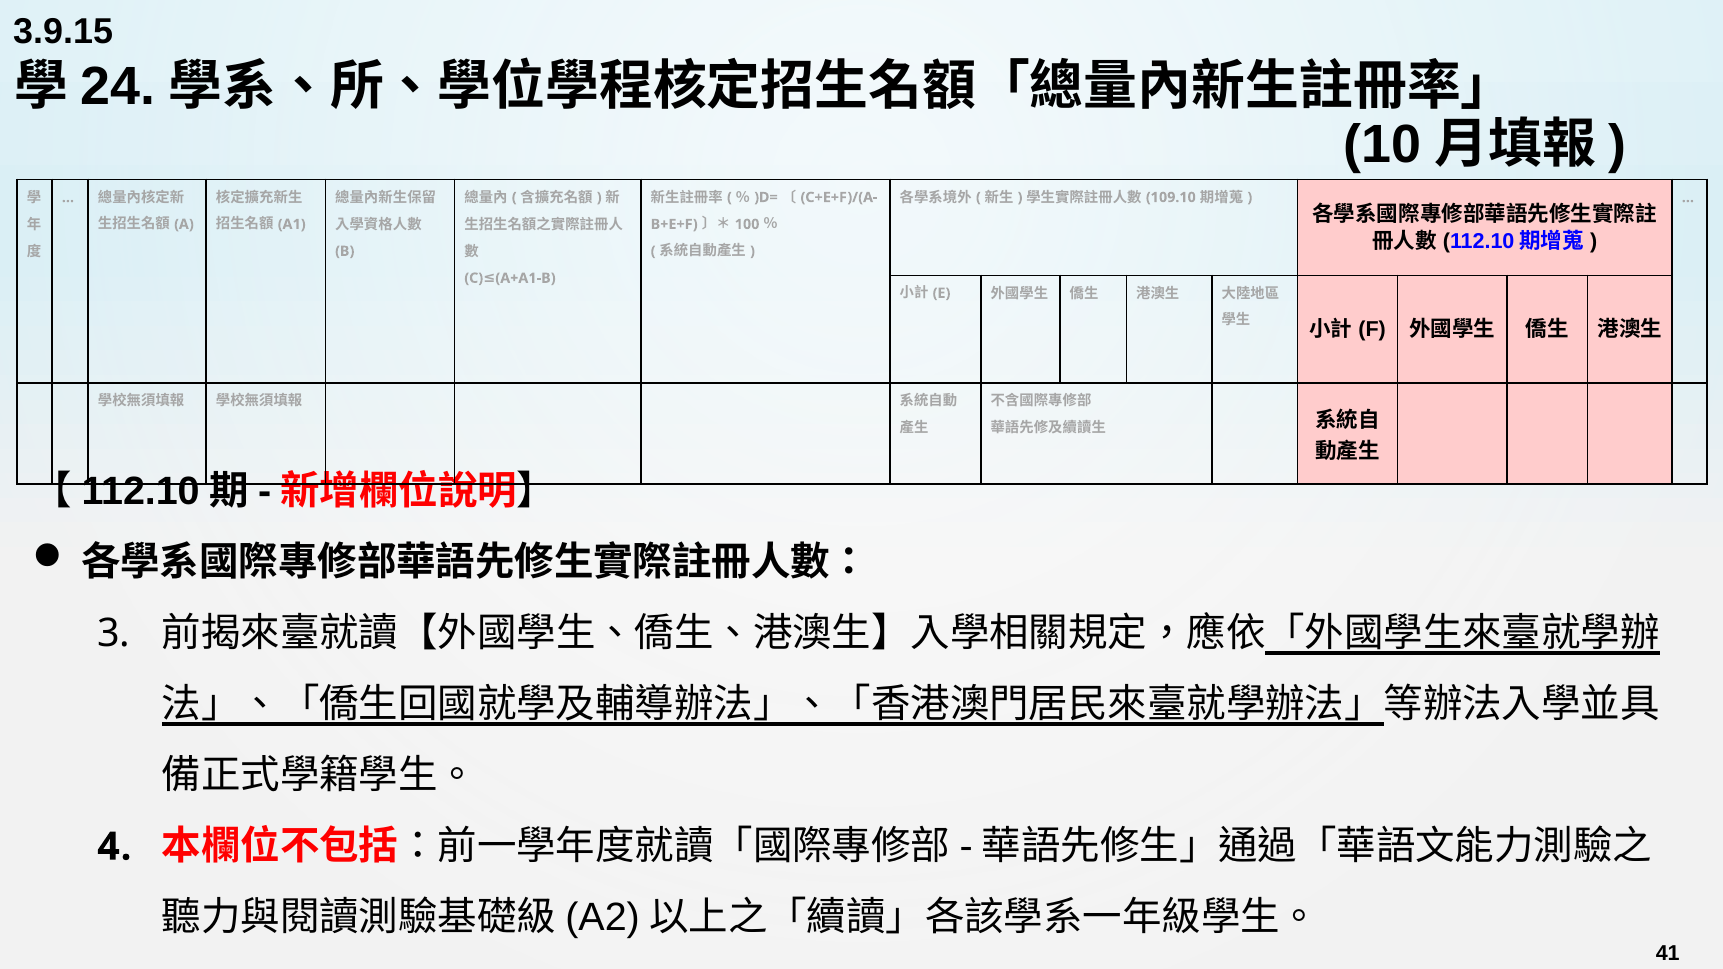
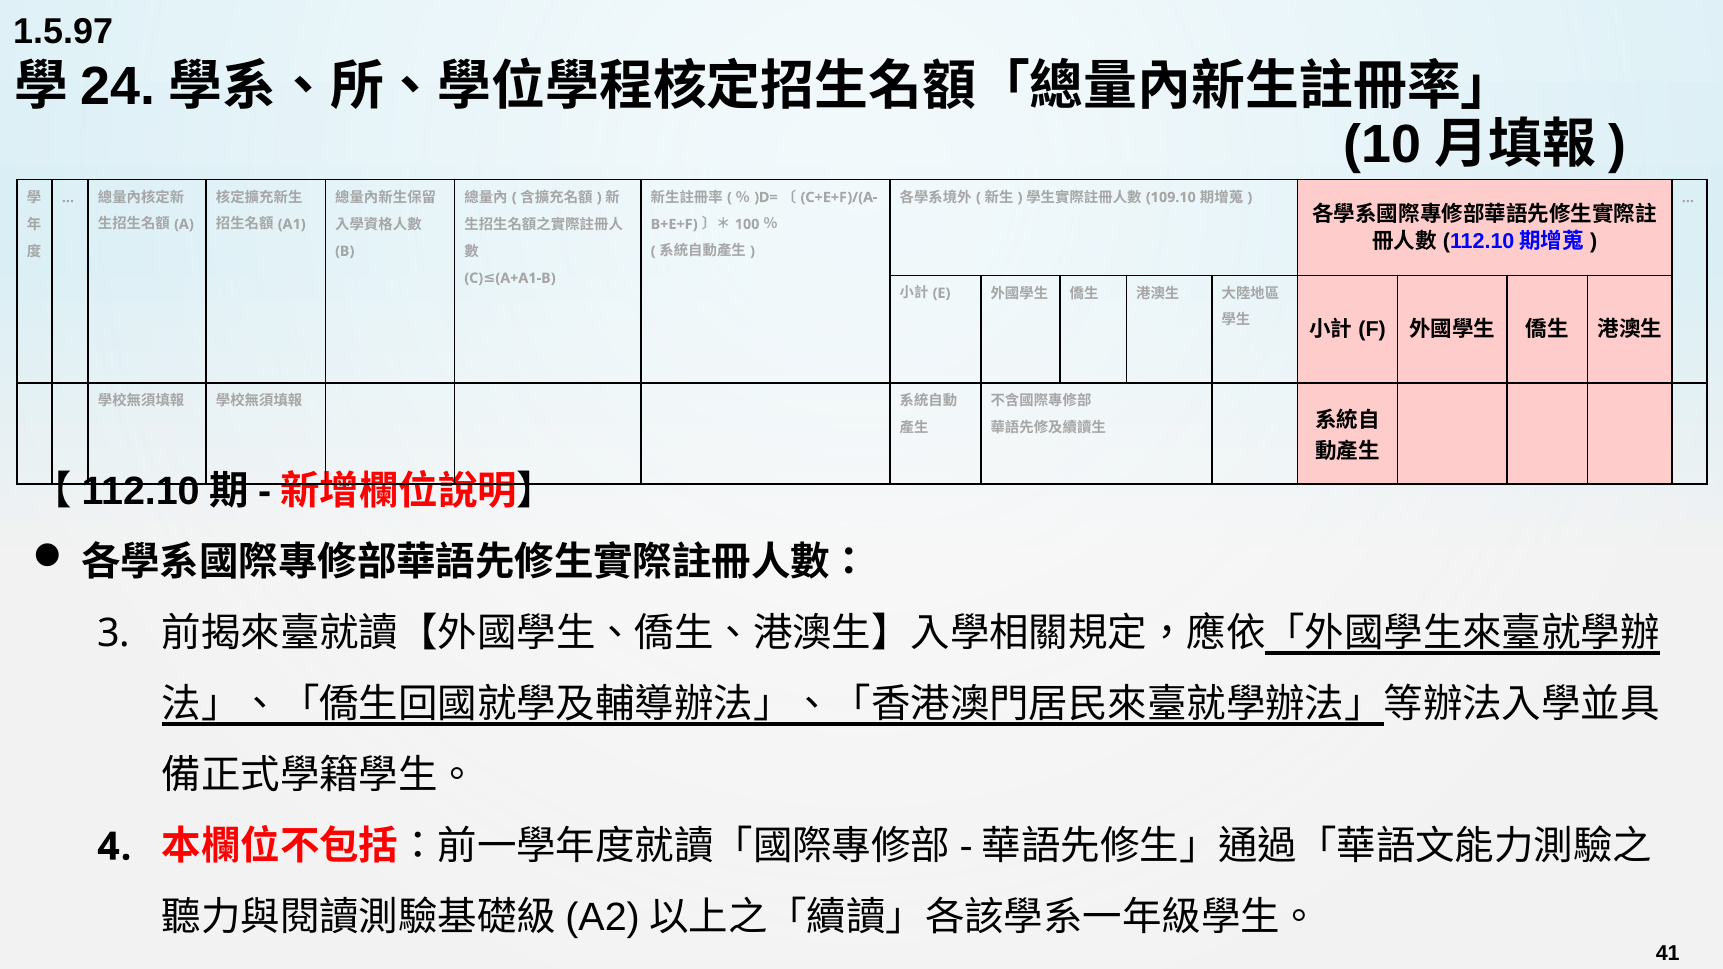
3.9.15: 3.9.15 -> 1.5.97
